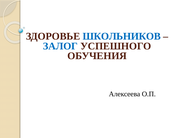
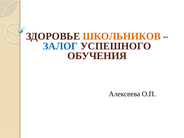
ШКОЛЬНИКОВ colour: blue -> orange
